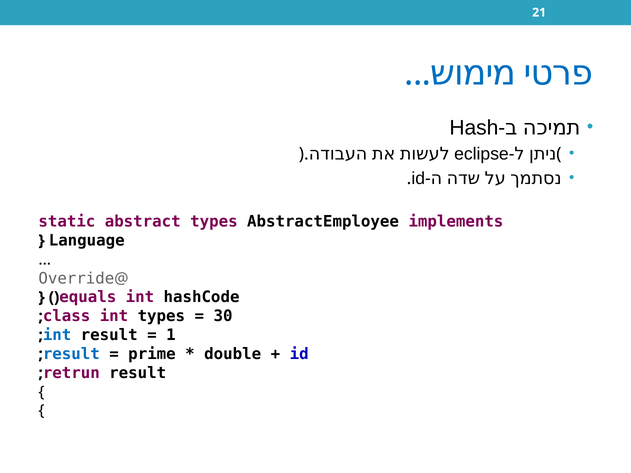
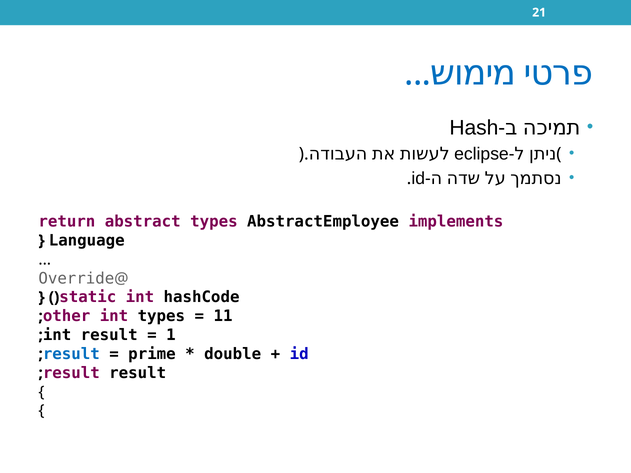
static: static -> return
equals: equals -> static
class: class -> other
30: 30 -> 11
int at (57, 335) colour: blue -> black
retrun at (71, 373): retrun -> result
